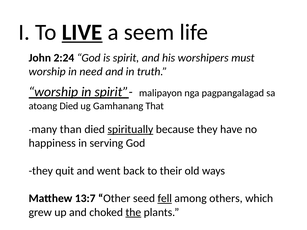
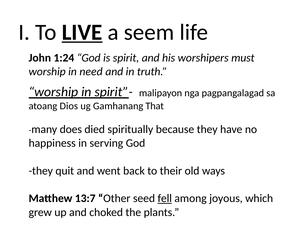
2:24: 2:24 -> 1:24
atoang Died: Died -> Dios
than: than -> does
spiritually underline: present -> none
others: others -> joyous
the underline: present -> none
